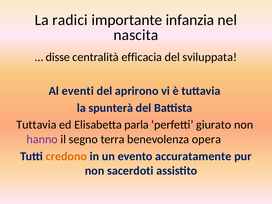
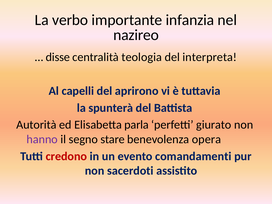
radici: radici -> verbo
nascita: nascita -> nazireo
efficacia: efficacia -> teologia
sviluppata: sviluppata -> interpreta
eventi: eventi -> capelli
Tuttavia at (36, 125): Tuttavia -> Autorità
terra: terra -> stare
credono colour: orange -> red
accuratamente: accuratamente -> comandamenti
